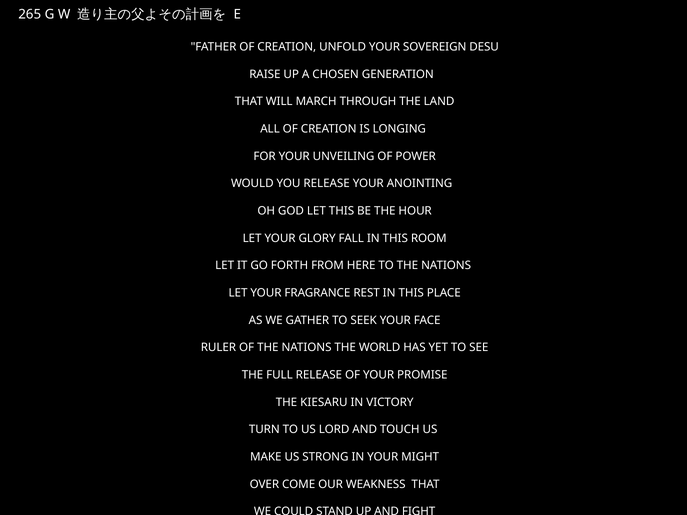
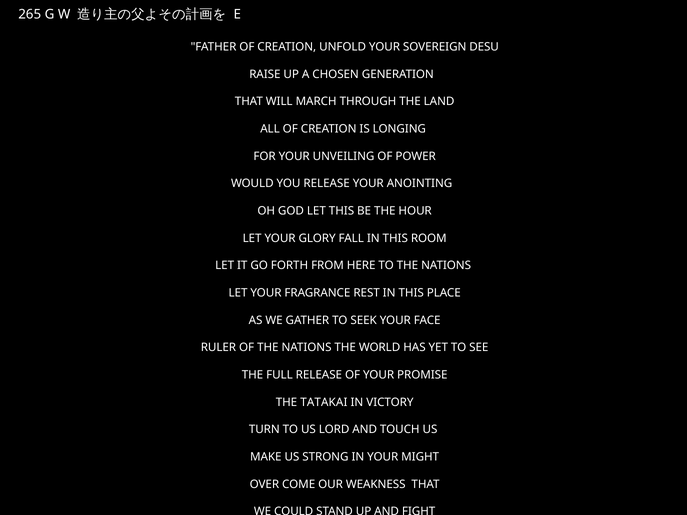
KIESARU: KIESARU -> TATAKAI
